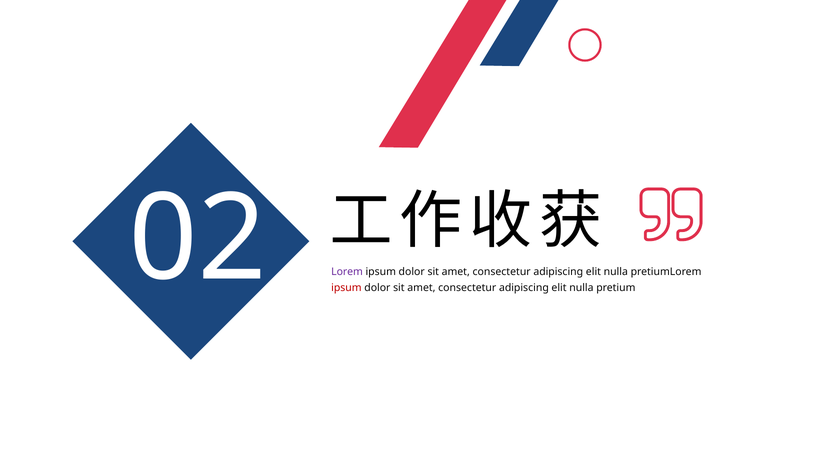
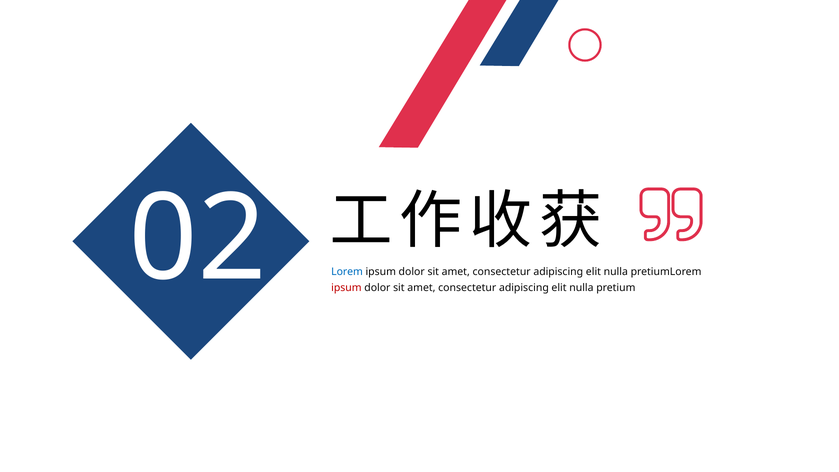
Lorem colour: purple -> blue
